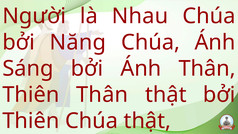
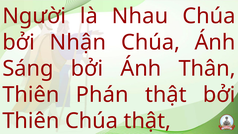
Năng: Năng -> Nhận
Thiên Thân: Thân -> Phán
